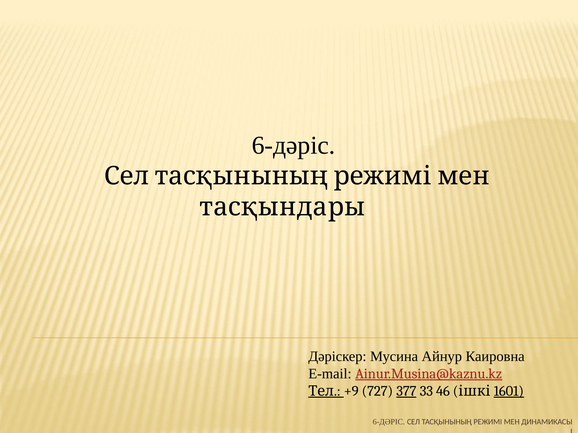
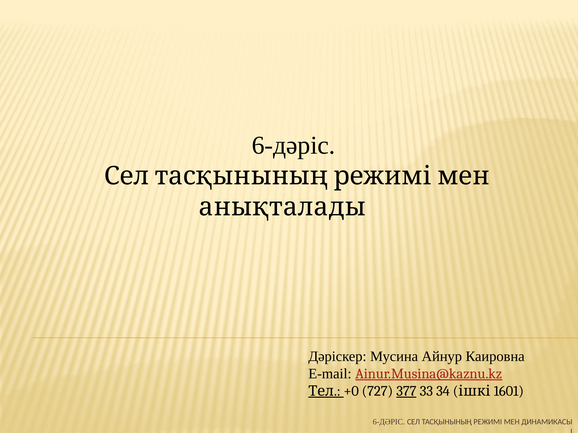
тасқындары: тасқындары -> анықталады
+9: +9 -> +0
46: 46 -> 34
1601 underline: present -> none
